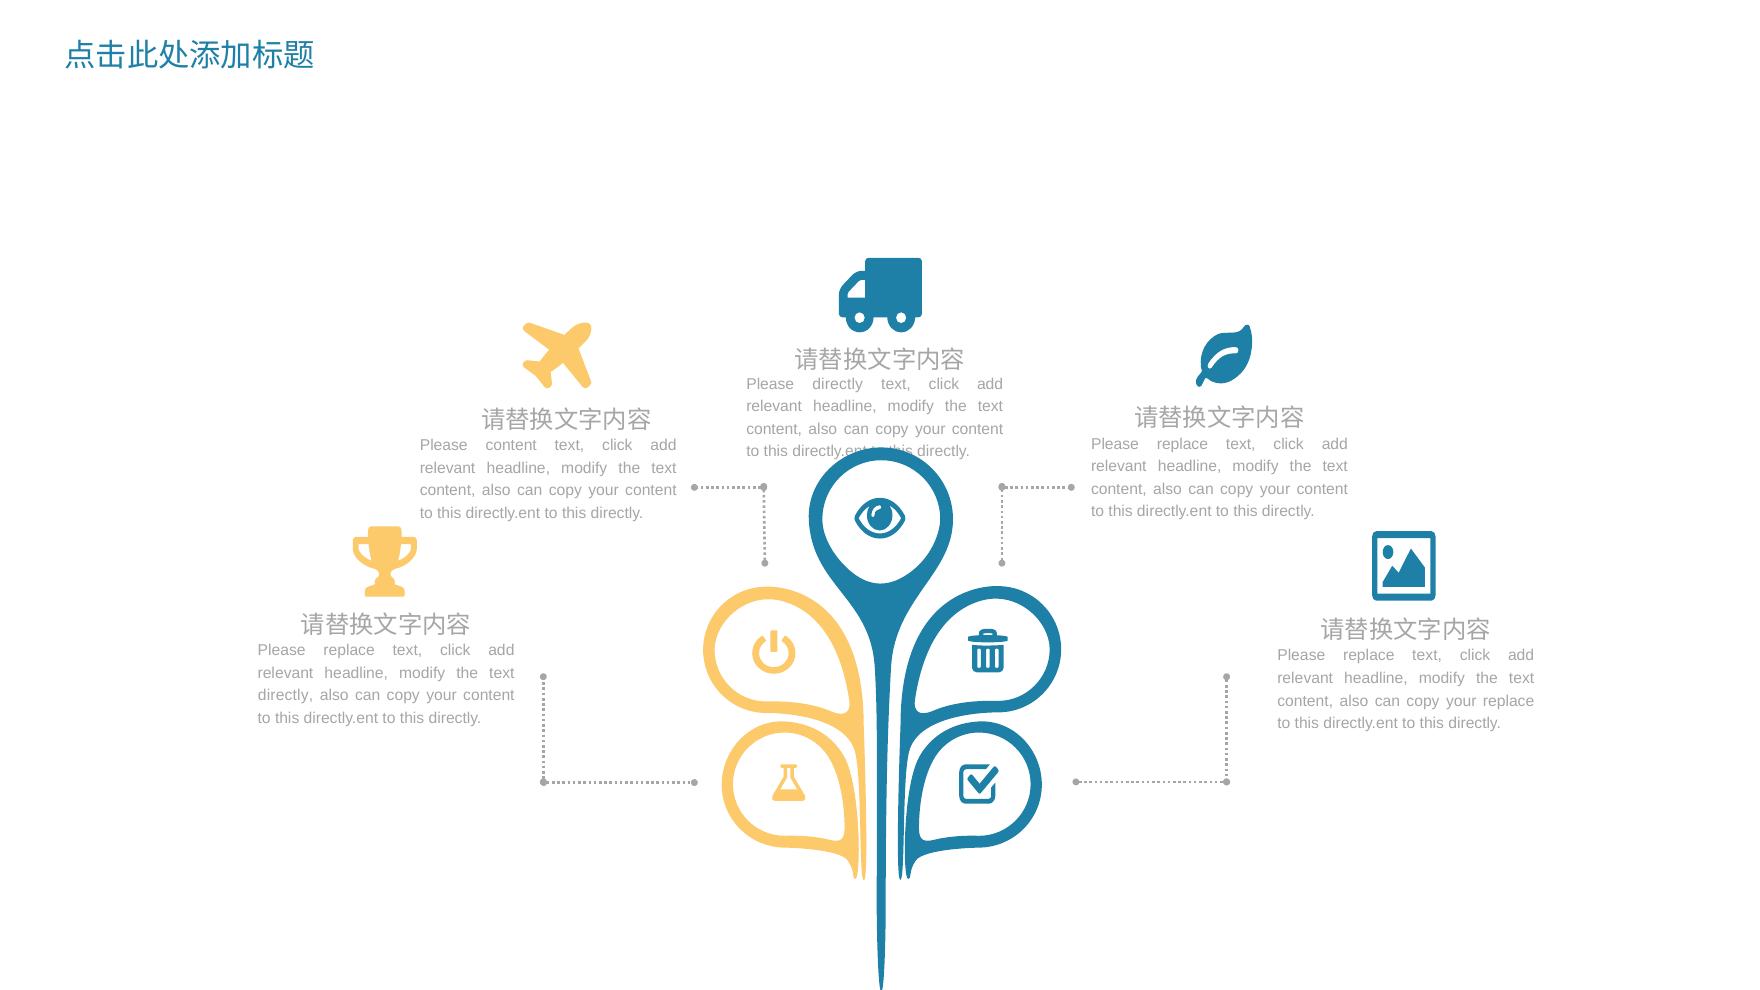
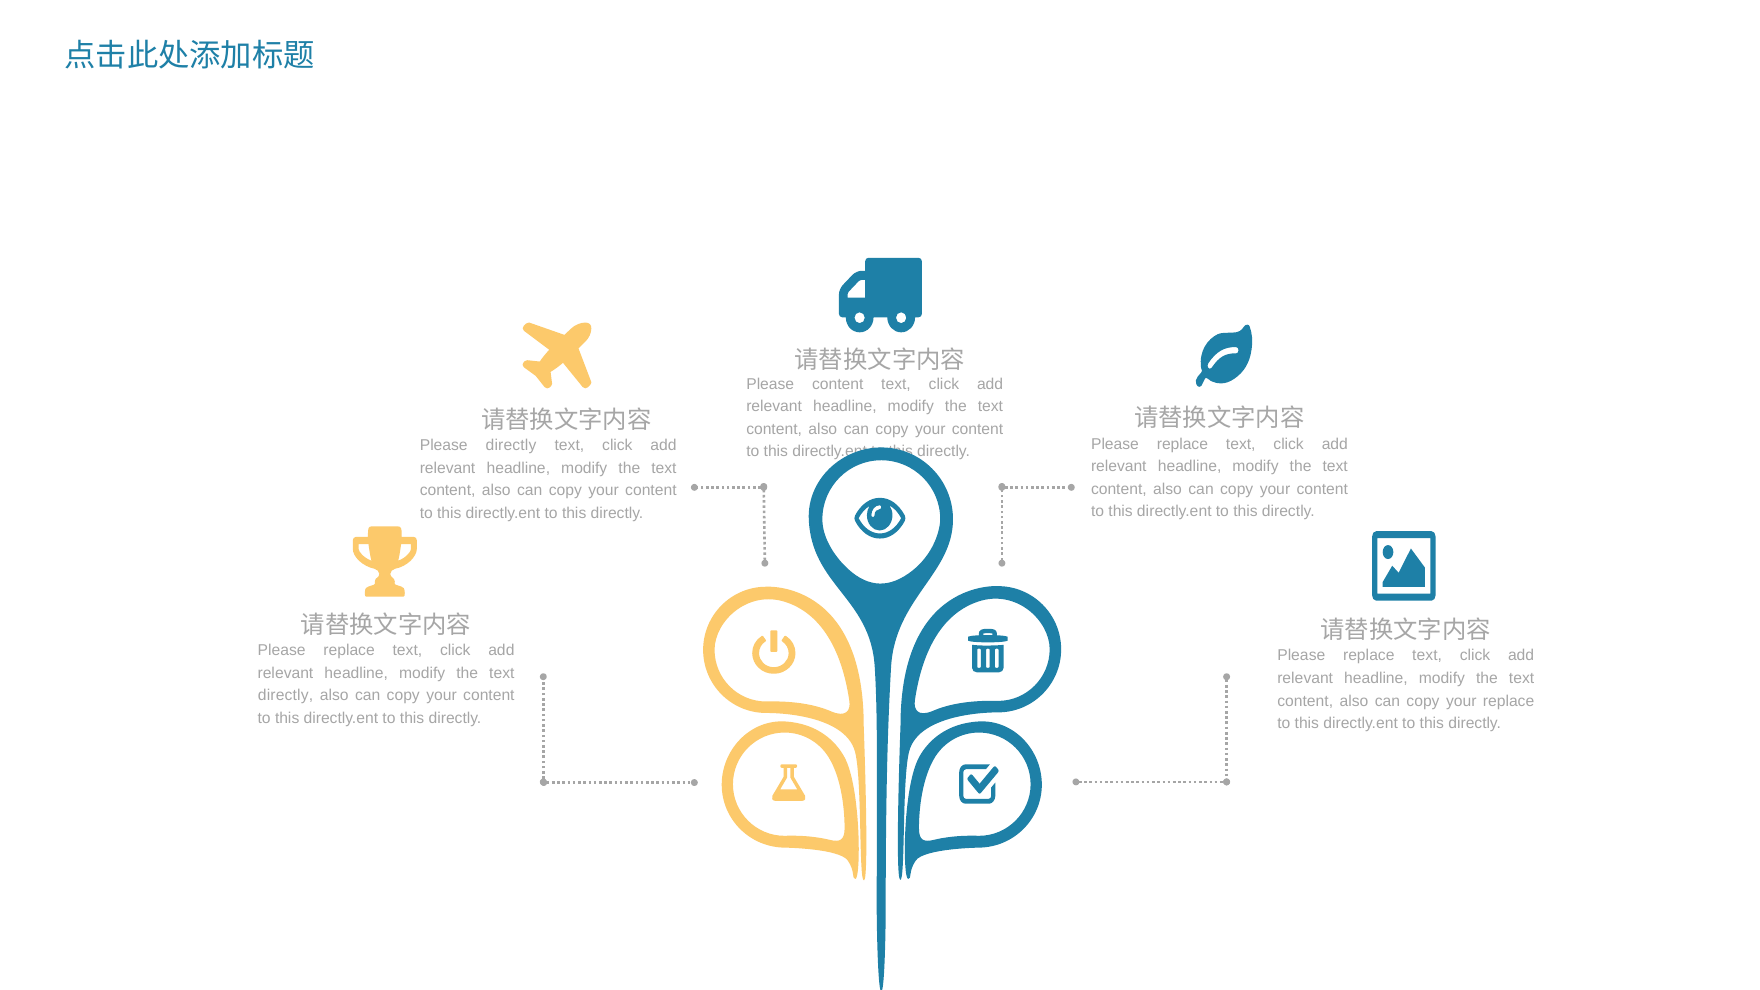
Please directly: directly -> content
Please content: content -> directly
